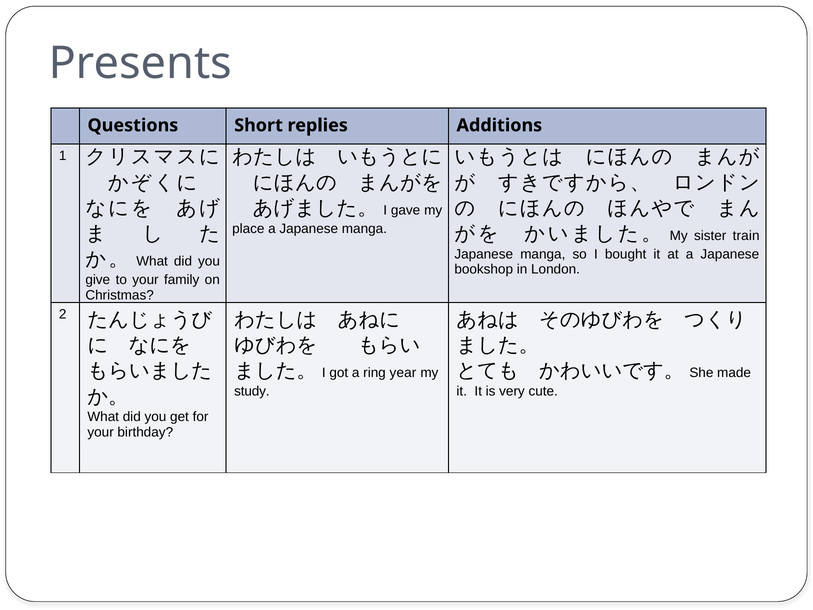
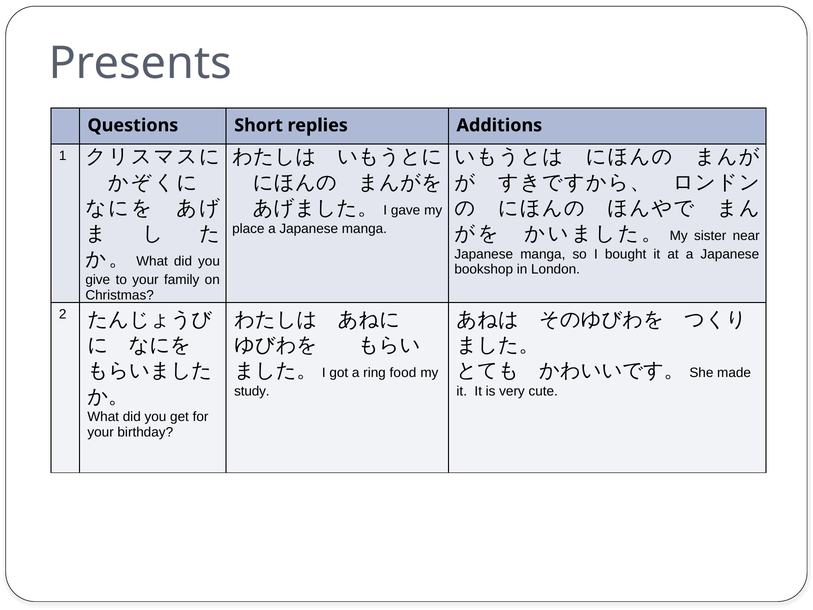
train: train -> near
year: year -> food
